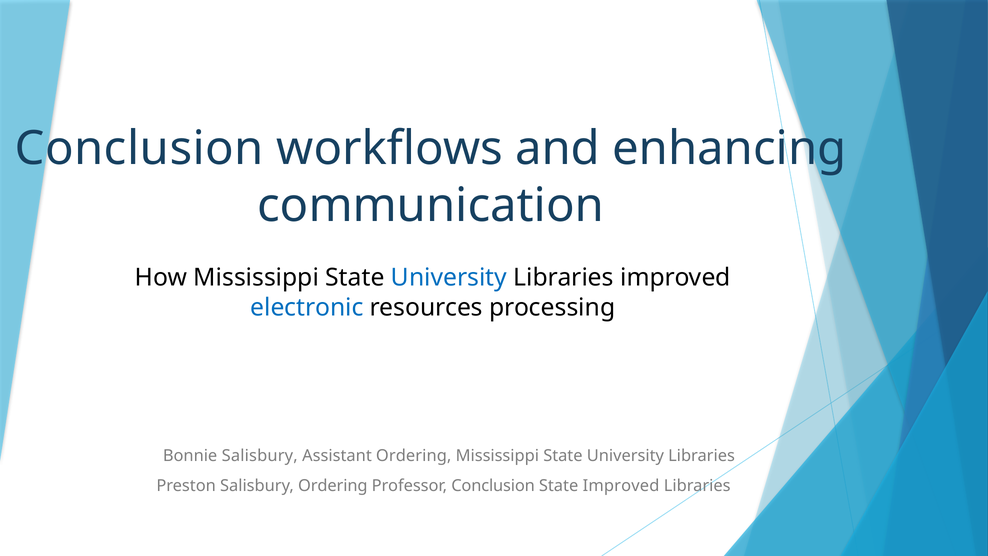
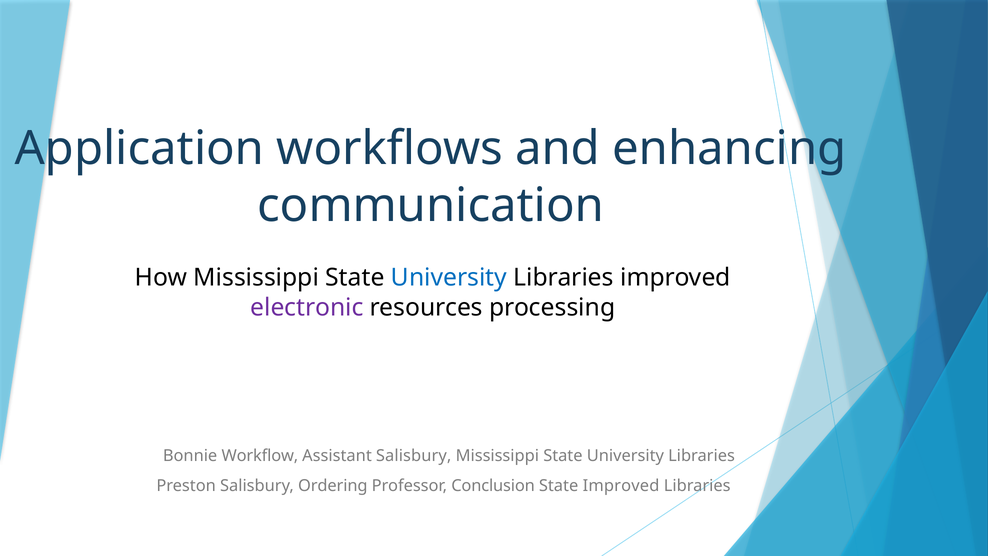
Conclusion at (139, 149): Conclusion -> Application
electronic colour: blue -> purple
Bonnie Salisbury: Salisbury -> Workflow
Assistant Ordering: Ordering -> Salisbury
